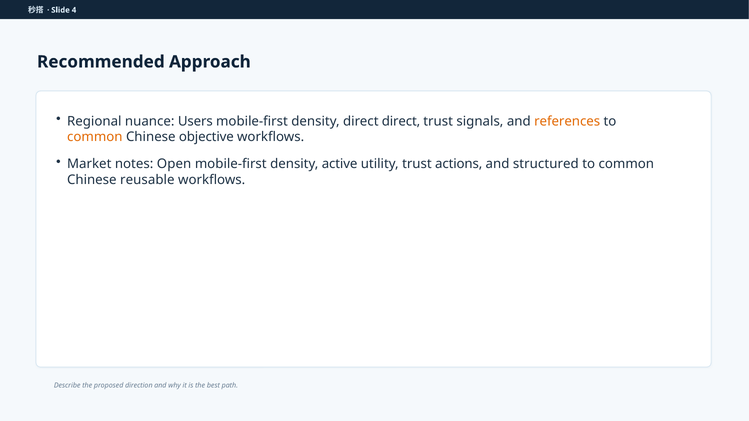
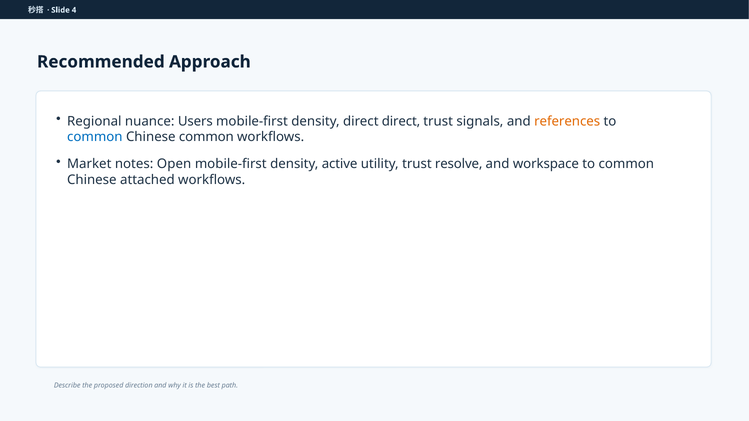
common at (95, 137) colour: orange -> blue
Chinese objective: objective -> common
actions: actions -> resolve
structured: structured -> workspace
reusable: reusable -> attached
